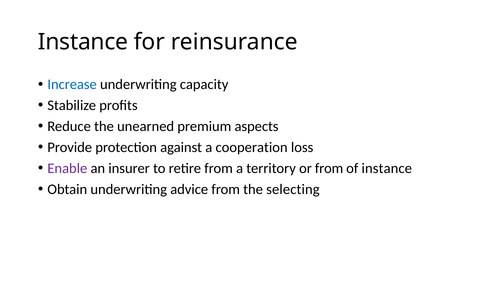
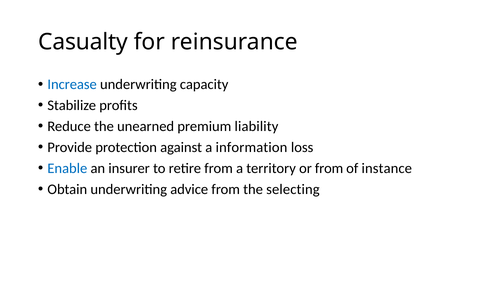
Instance at (83, 42): Instance -> Casualty
aspects: aspects -> liability
cooperation: cooperation -> information
Enable colour: purple -> blue
